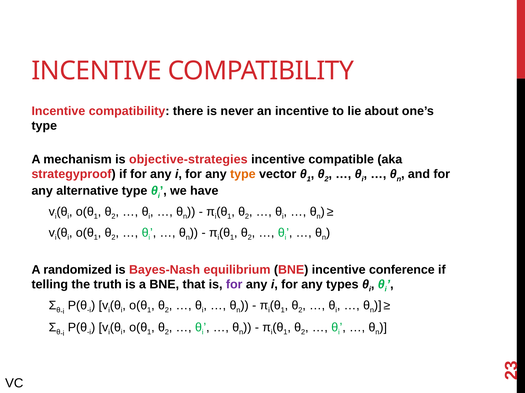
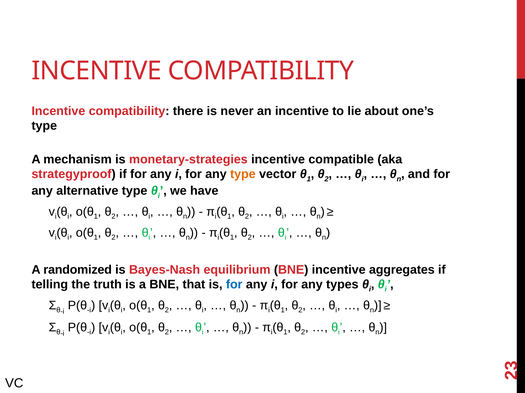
objective-strategies: objective-strategies -> monetary-strategies
conference: conference -> aggregates
for at (234, 285) colour: purple -> blue
